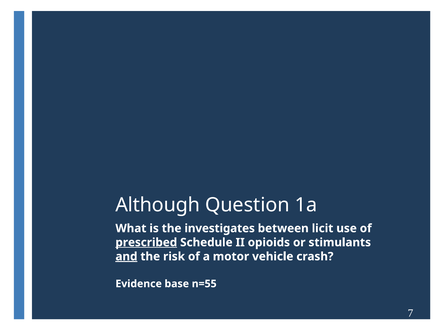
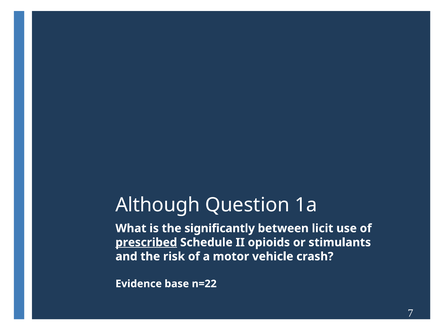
investigates: investigates -> significantly
and underline: present -> none
n=55: n=55 -> n=22
